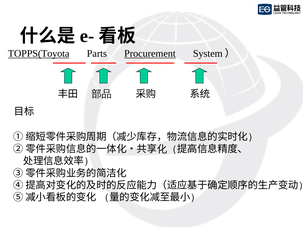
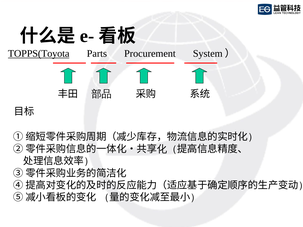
Procurement underline: present -> none
